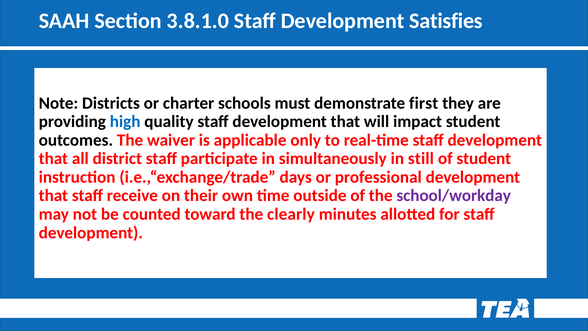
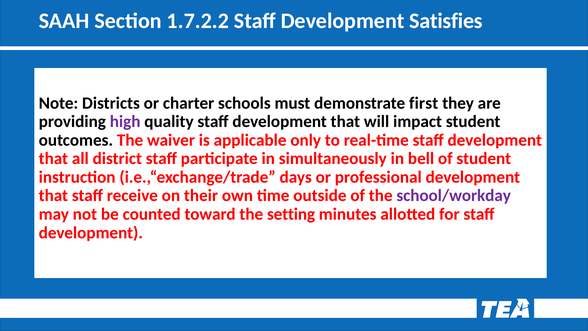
3.8.1.0: 3.8.1.0 -> 1.7.2.2
high colour: blue -> purple
still: still -> bell
clearly: clearly -> setting
